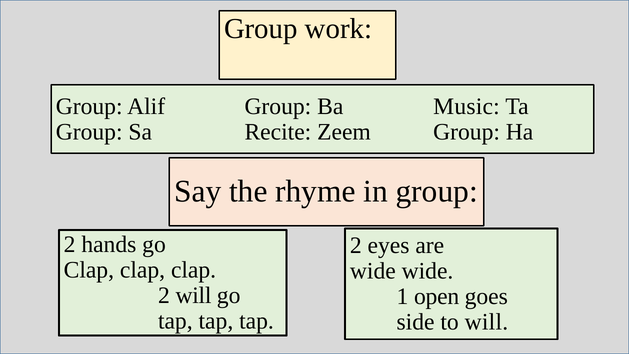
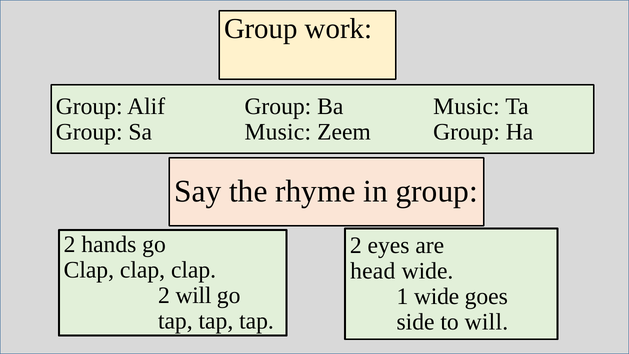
Sa Recite: Recite -> Music
wide at (373, 271): wide -> head
1 open: open -> wide
